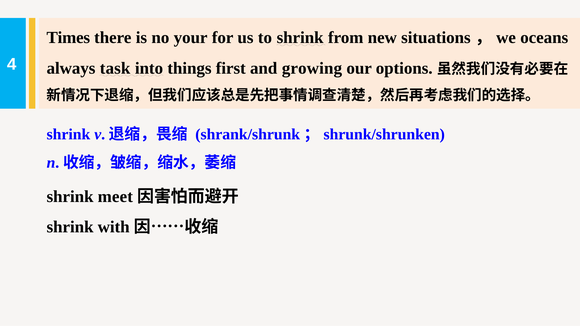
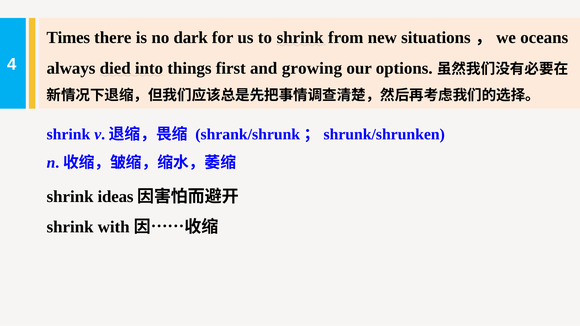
your: your -> dark
task: task -> died
meet: meet -> ideas
